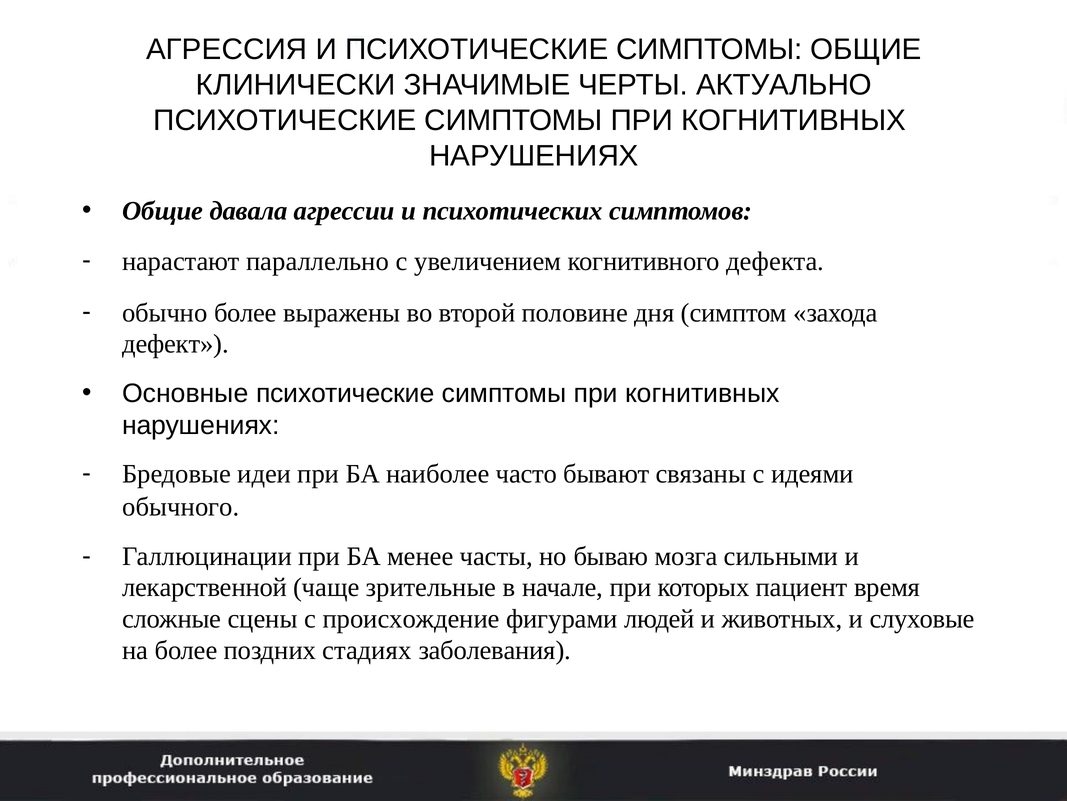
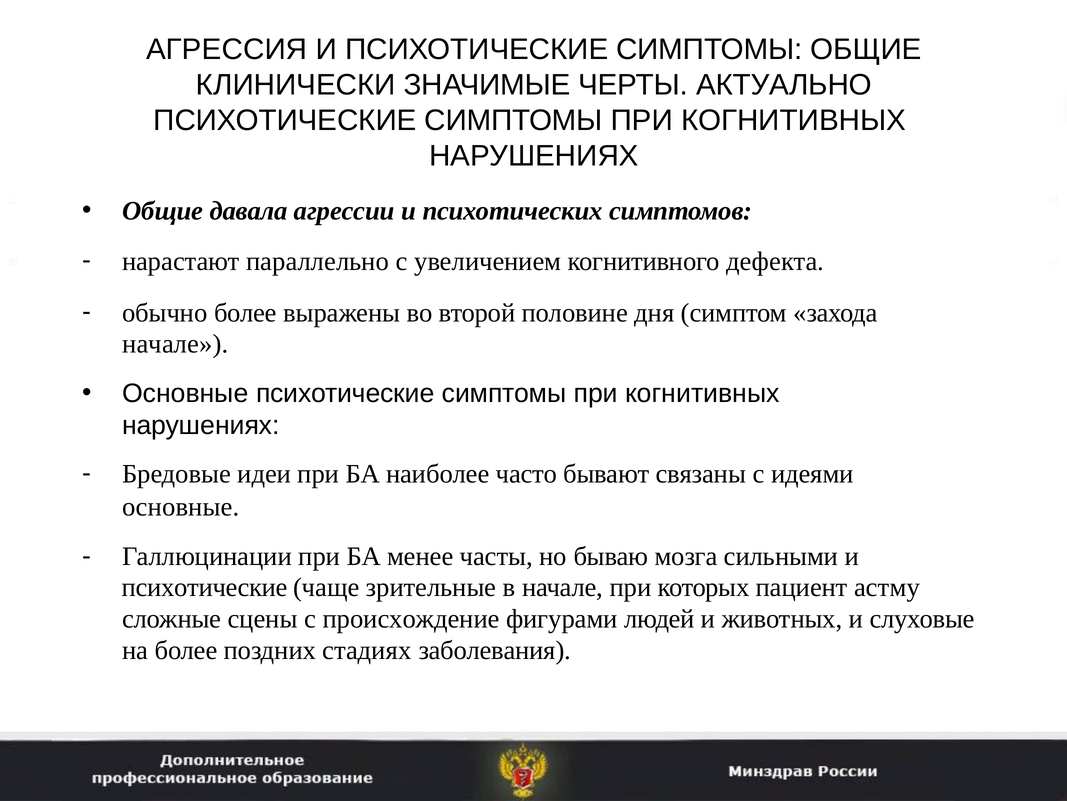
дефект at (175, 343): дефект -> начале
обычного at (181, 506): обычного -> основные
лекарственной at (205, 587): лекарственной -> психотические
время: время -> астму
